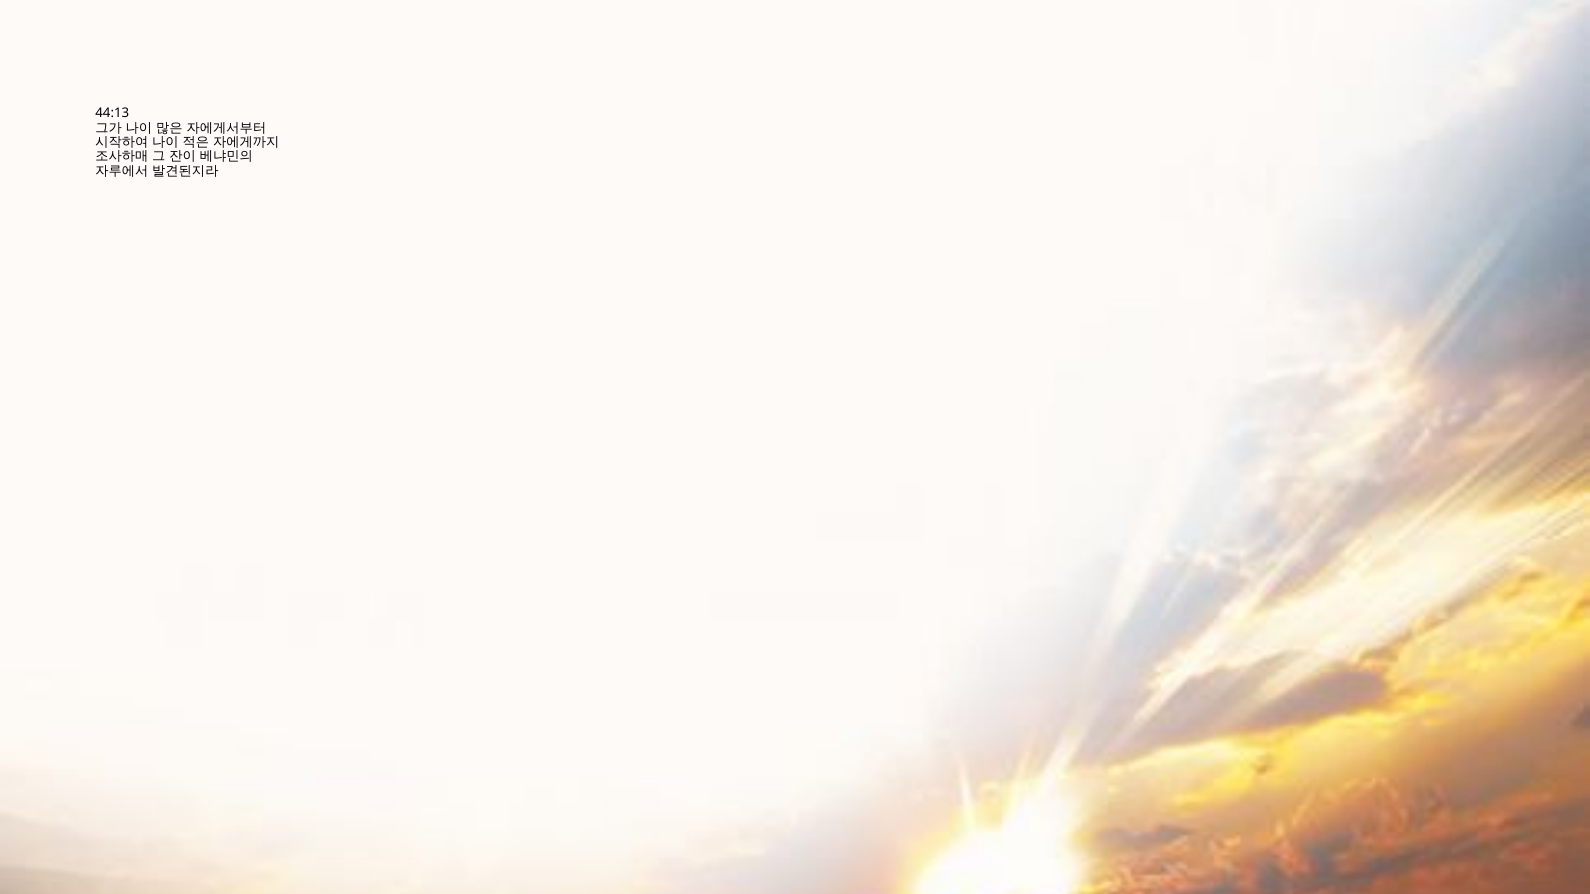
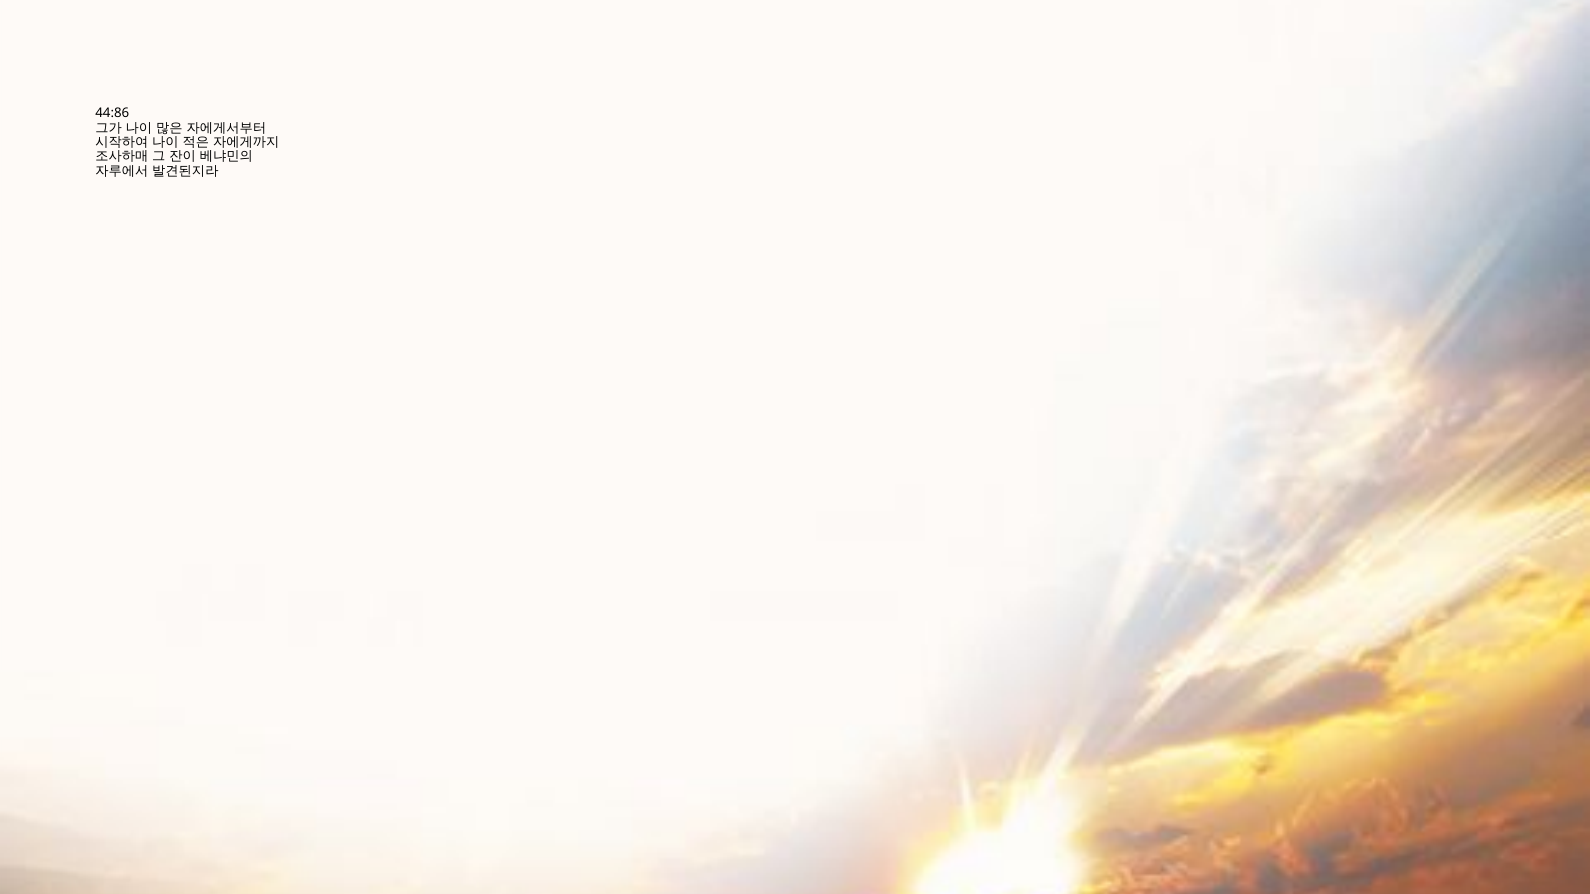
44:13: 44:13 -> 44:86
